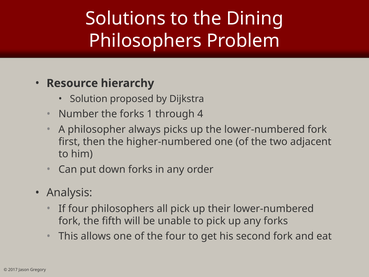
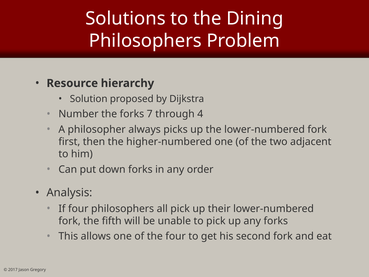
1: 1 -> 7
